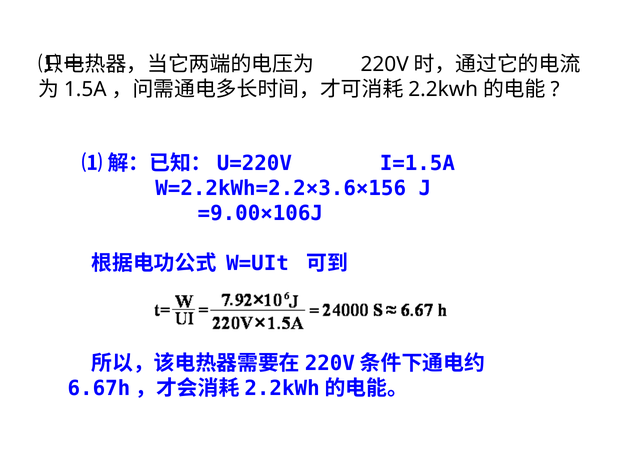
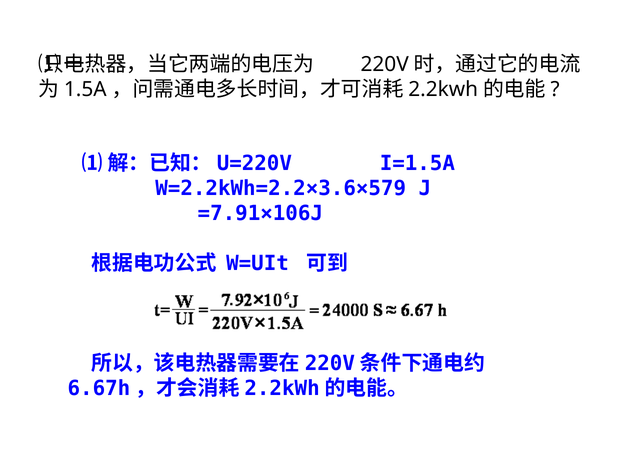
W=2.2kWh=2.2×3.6×156: W=2.2kWh=2.2×3.6×156 -> W=2.2kWh=2.2×3.6×579
=9.00×106J: =9.00×106J -> =7.91×106J
